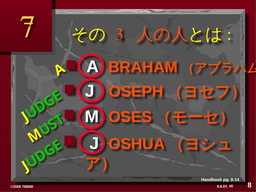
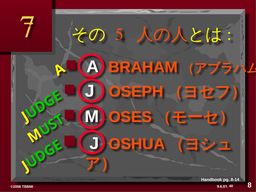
3: 3 -> 5
